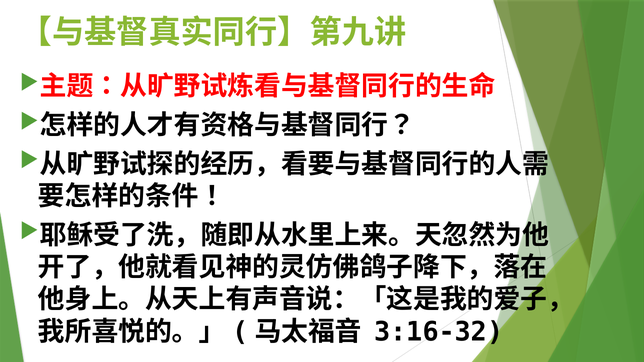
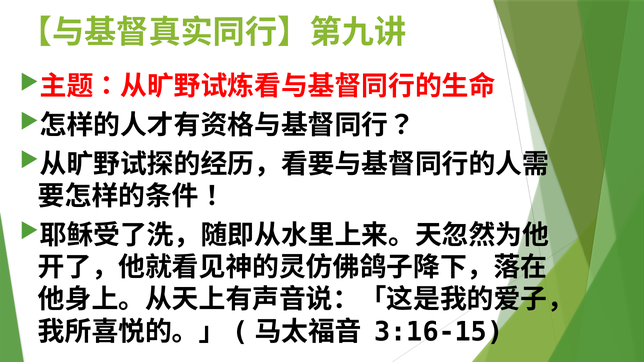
3:16-32: 3:16-32 -> 3:16-15
